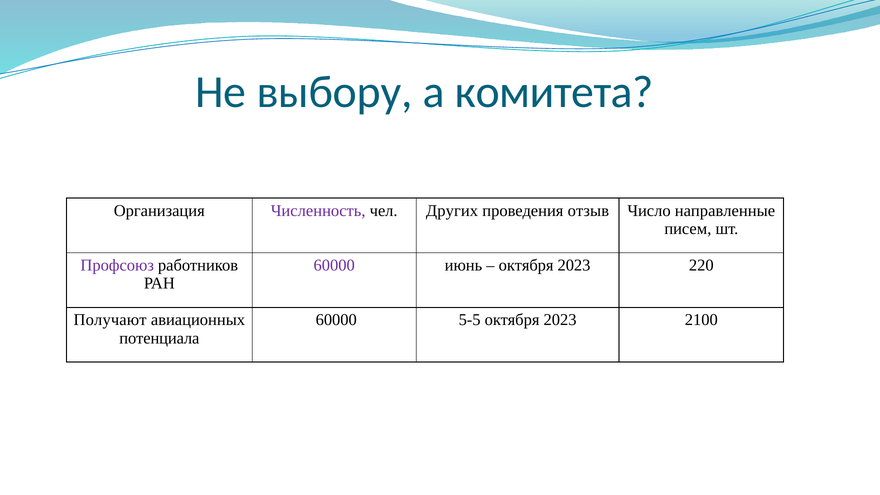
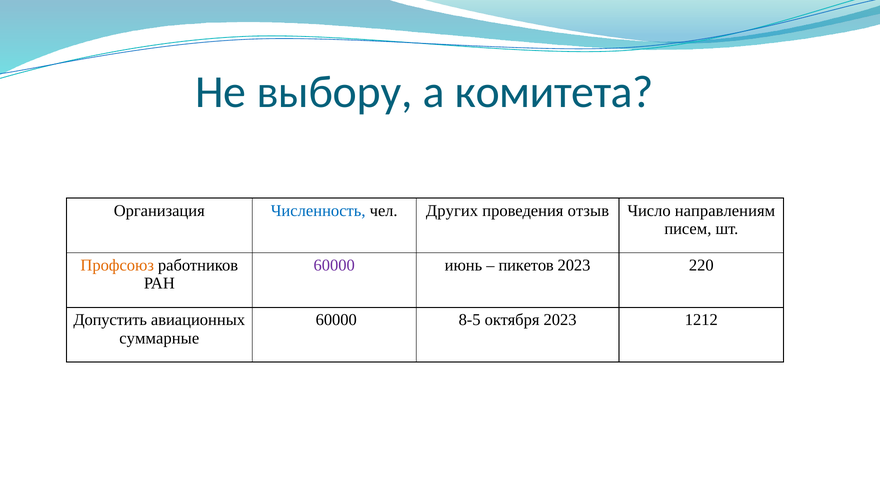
Численность colour: purple -> blue
направленные: направленные -> направлениям
Профсоюз colour: purple -> orange
октября at (526, 265): октября -> пикетов
Получают: Получают -> Допустить
5-5: 5-5 -> 8-5
2100: 2100 -> 1212
потенциала: потенциала -> суммарные
